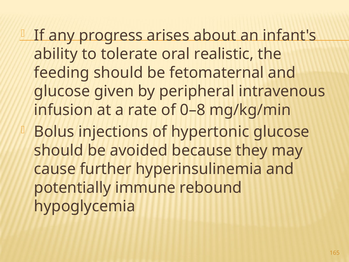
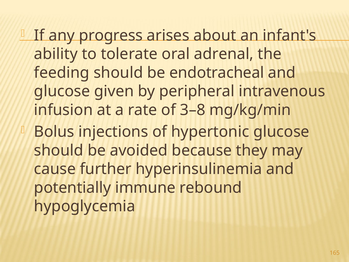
realistic: realistic -> adrenal
fetomaternal: fetomaternal -> endotracheal
0–8: 0–8 -> 3–8
